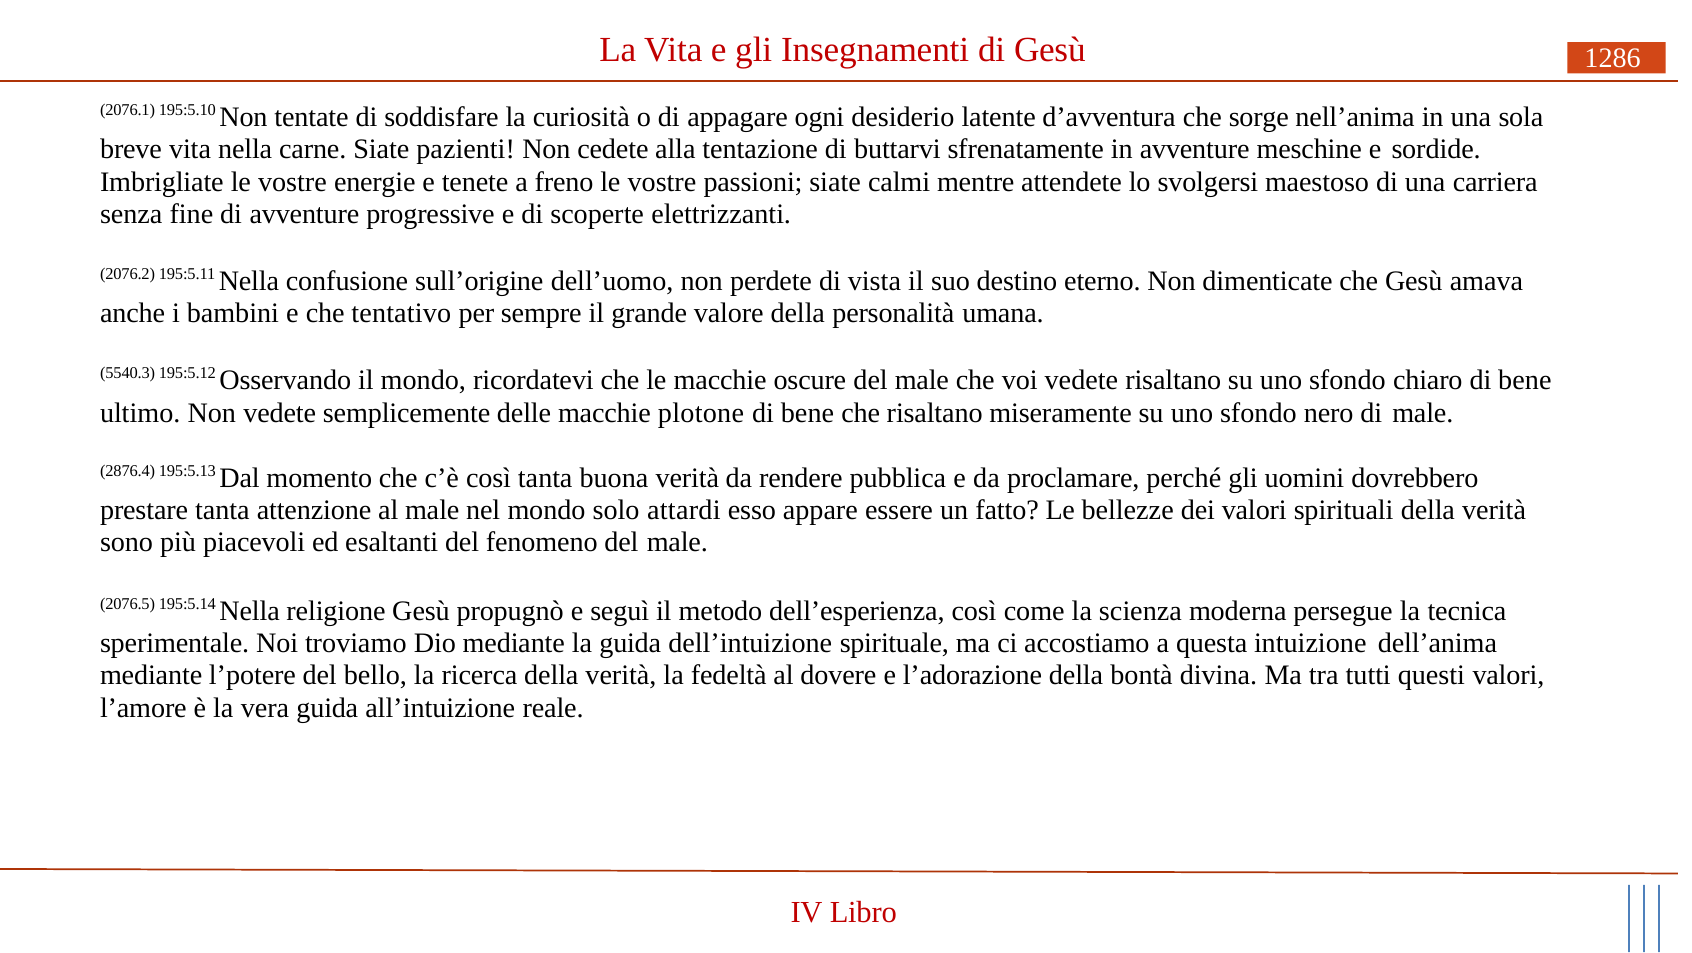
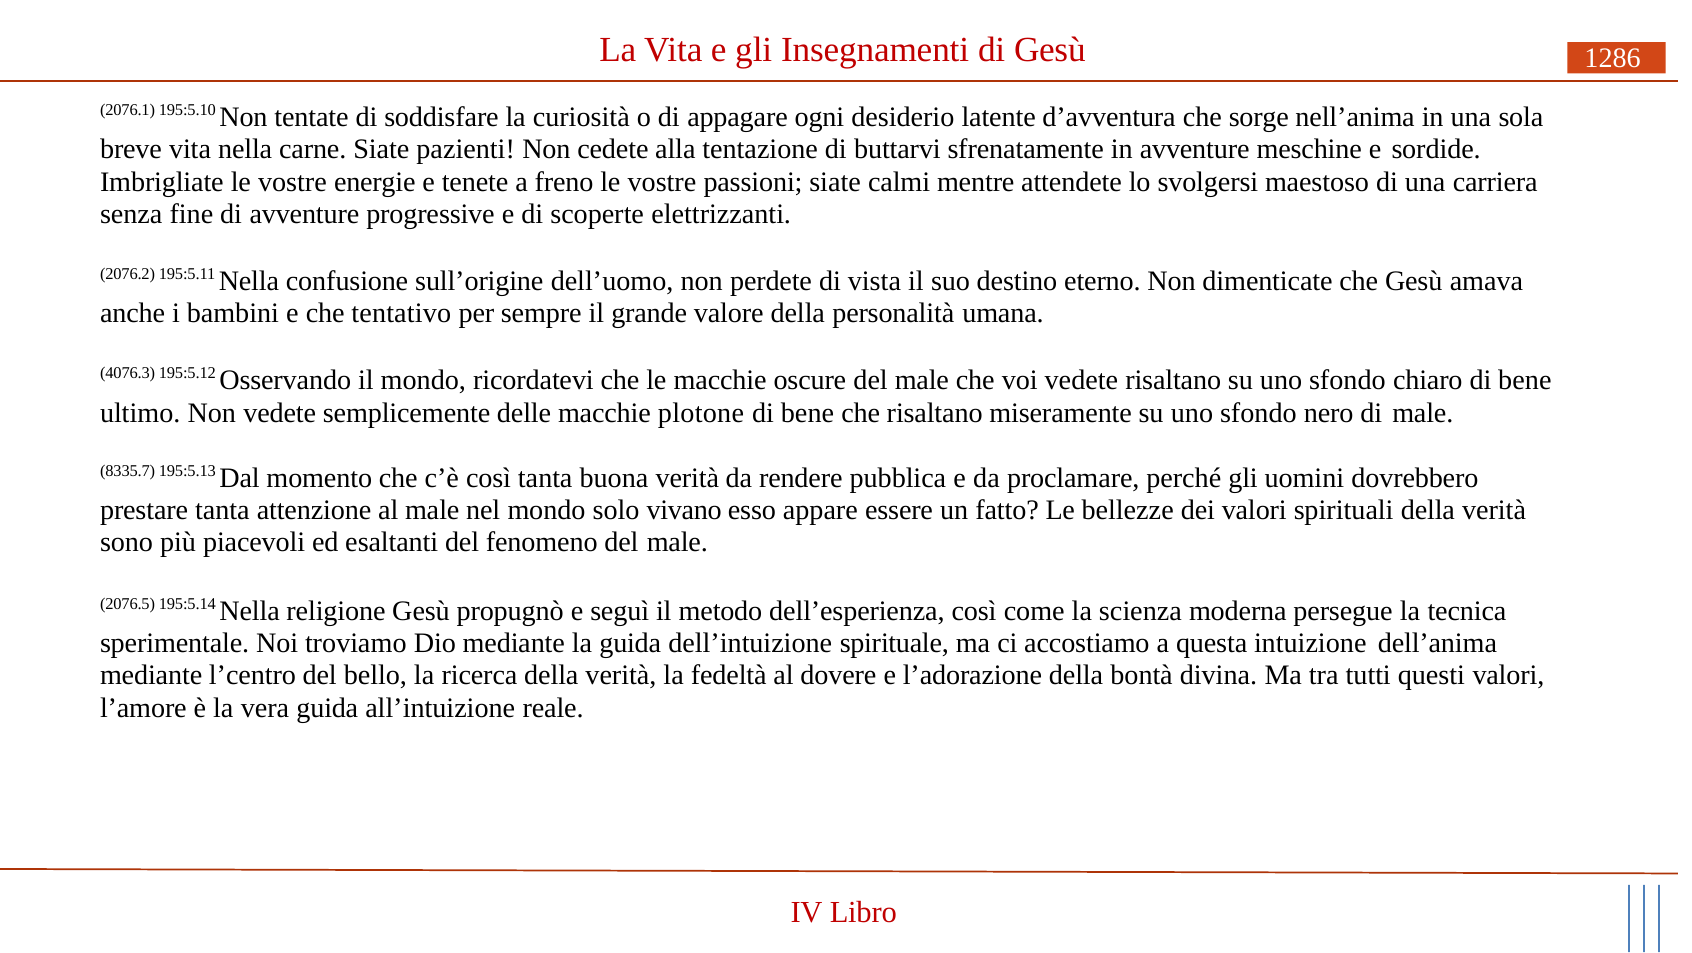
5540.3: 5540.3 -> 4076.3
2876.4: 2876.4 -> 8335.7
attardi: attardi -> vivano
l’potere: l’potere -> l’centro
